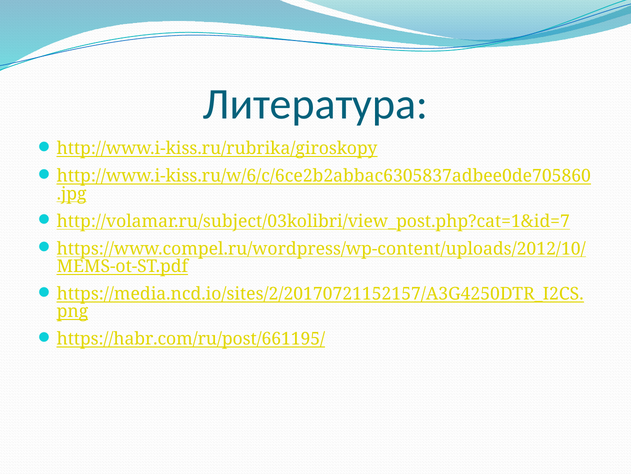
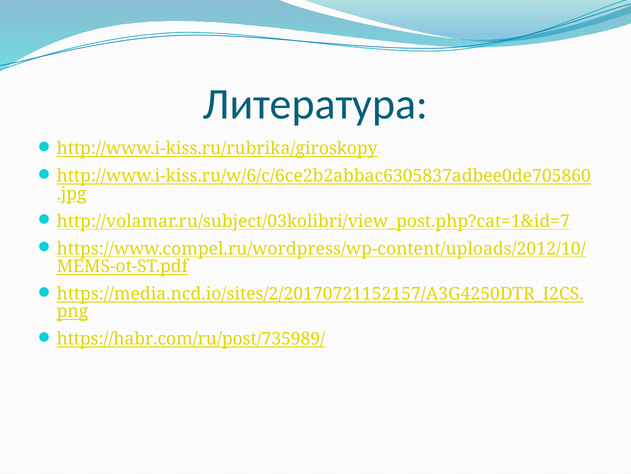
https://habr.com/ru/post/661195/: https://habr.com/ru/post/661195/ -> https://habr.com/ru/post/735989/
